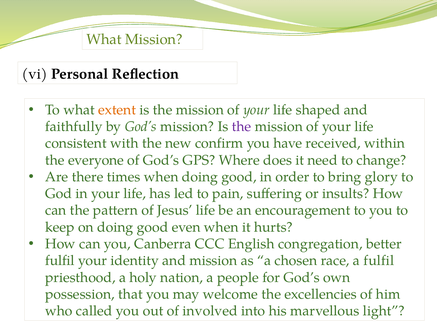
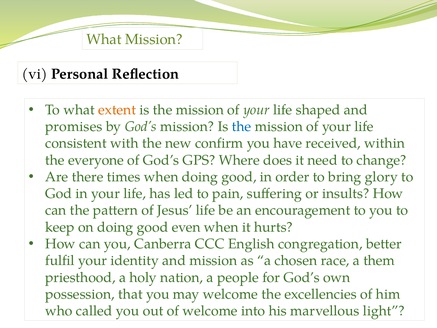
faithfully: faithfully -> promises
the at (242, 127) colour: purple -> blue
a fulfil: fulfil -> them
of involved: involved -> welcome
